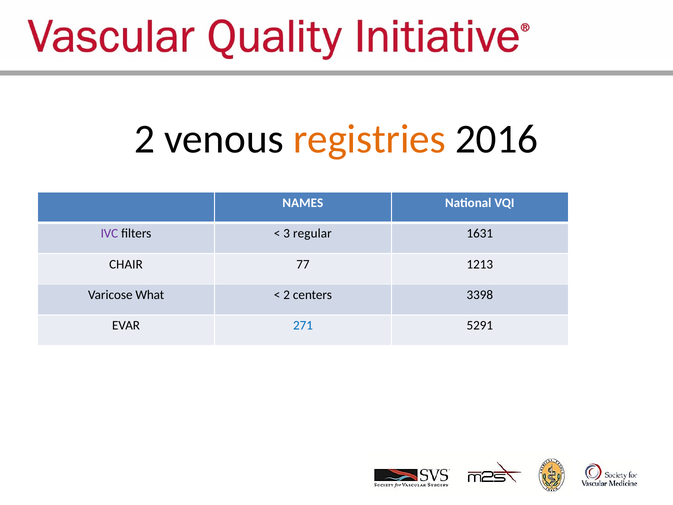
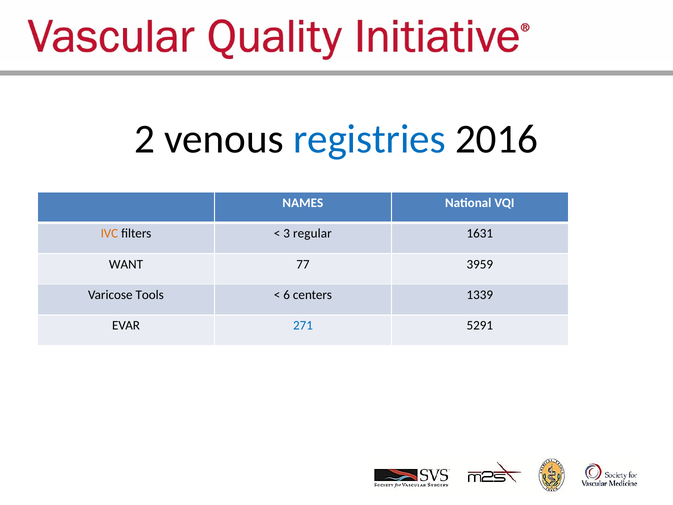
registries colour: orange -> blue
IVC colour: purple -> orange
CHAIR: CHAIR -> WANT
1213: 1213 -> 3959
What: What -> Tools
2 at (287, 295): 2 -> 6
3398: 3398 -> 1339
